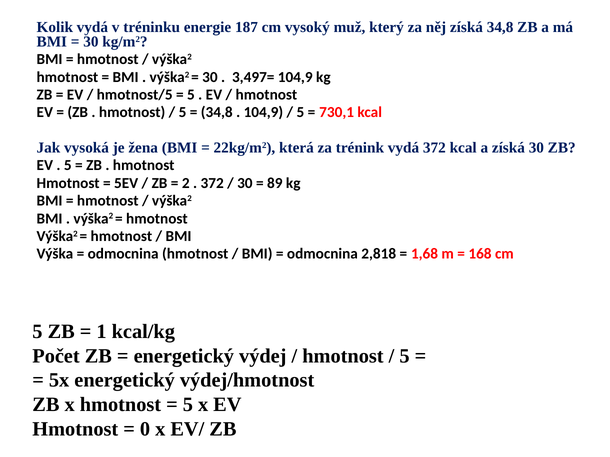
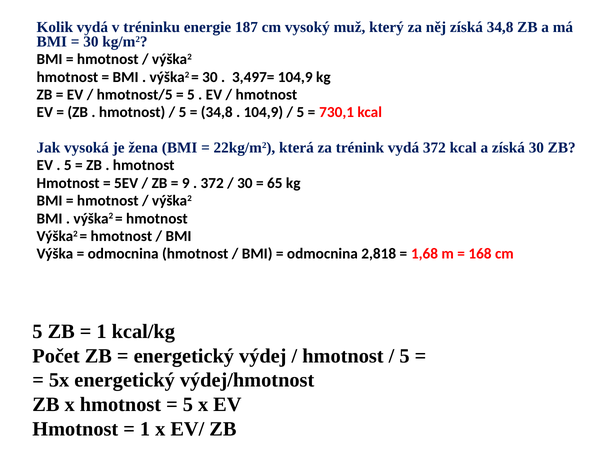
2: 2 -> 9
89: 89 -> 65
0 at (145, 429): 0 -> 1
